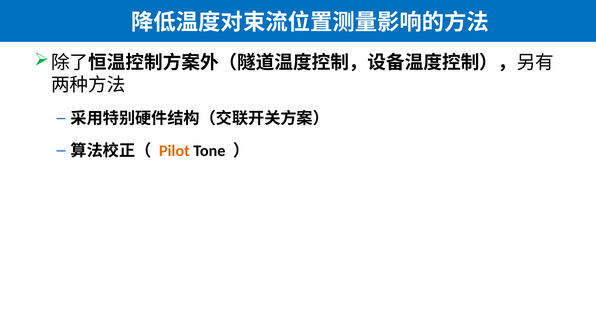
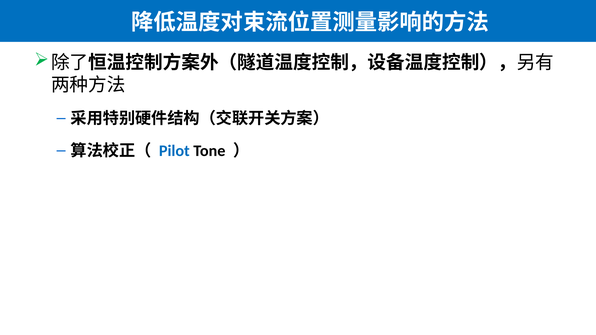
Pilot colour: orange -> blue
